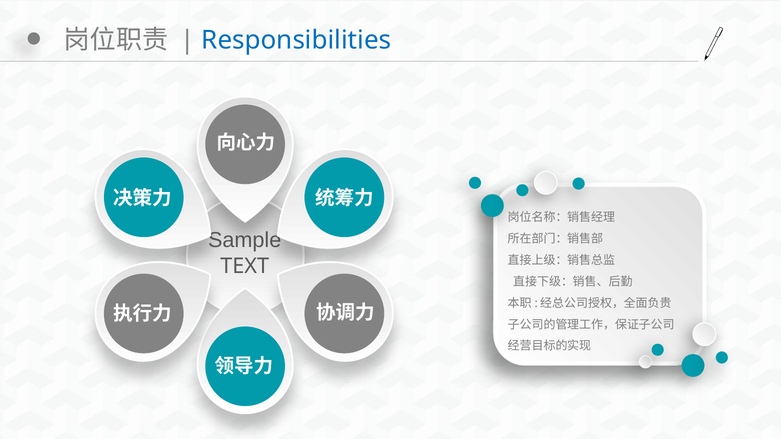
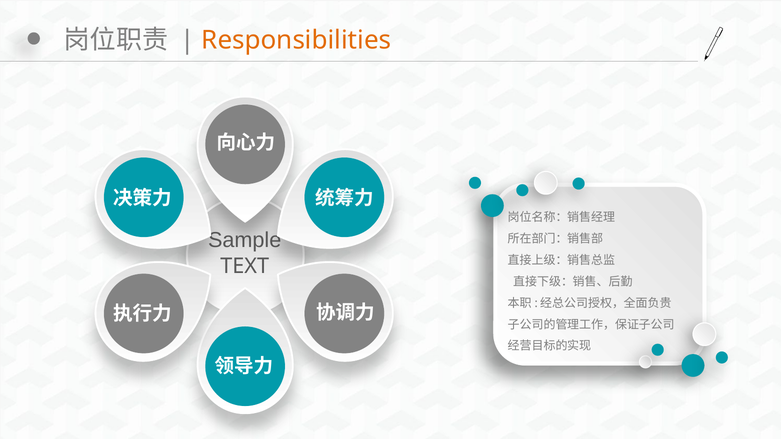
Responsibilities colour: blue -> orange
